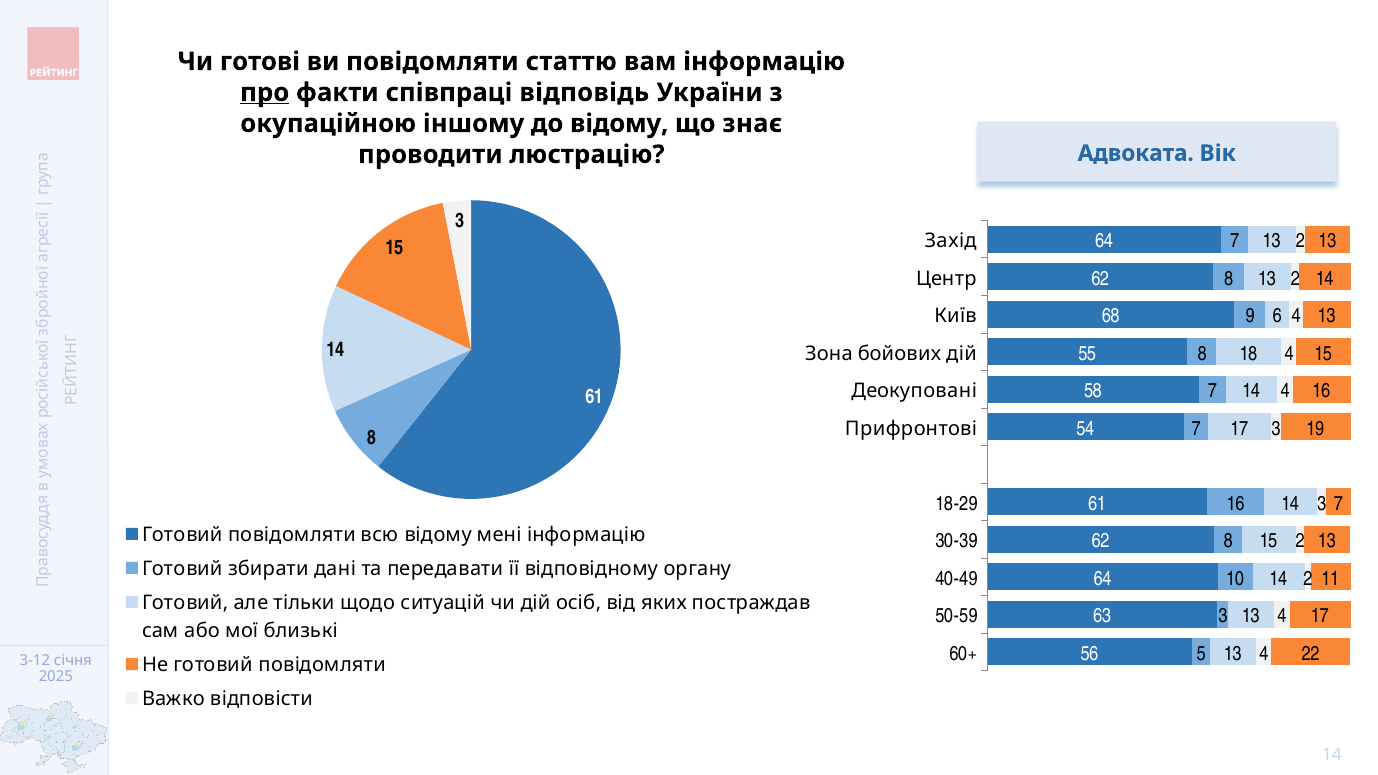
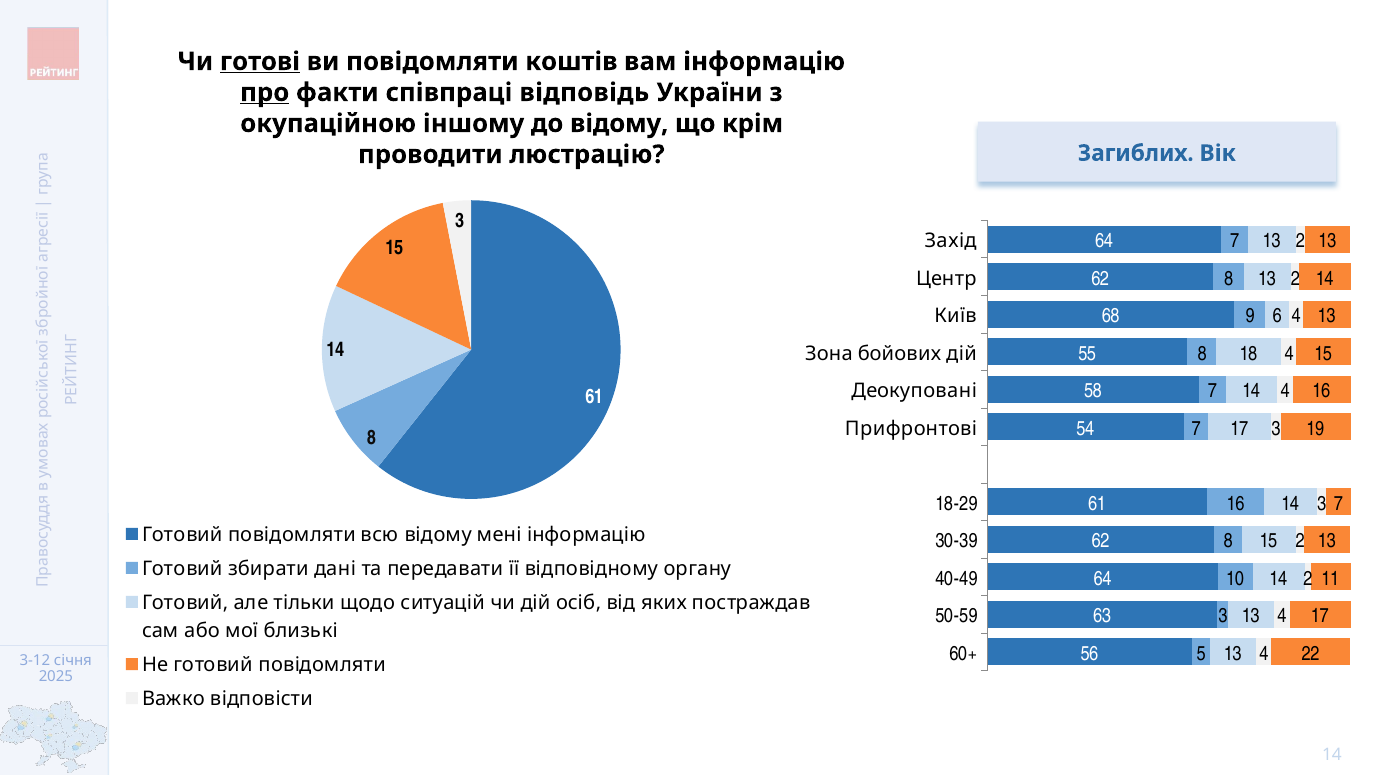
готові underline: none -> present
статтю: статтю -> коштів
знає: знає -> крім
Адвоката: Адвоката -> Загиблих
